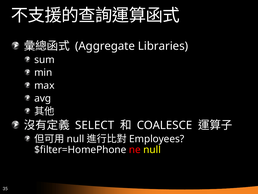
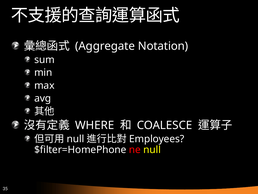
Libraries: Libraries -> Notation
SELECT: SELECT -> WHERE
